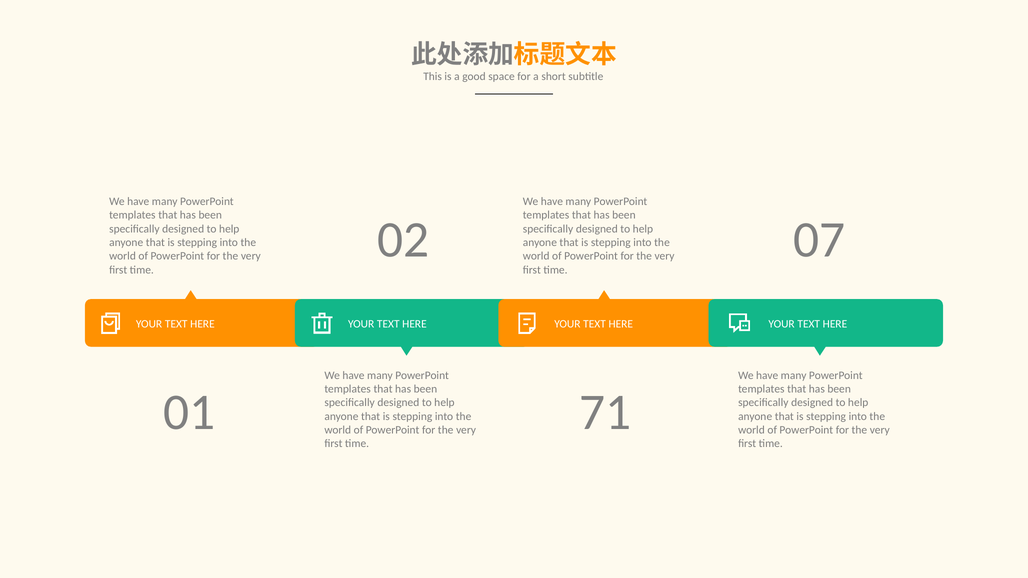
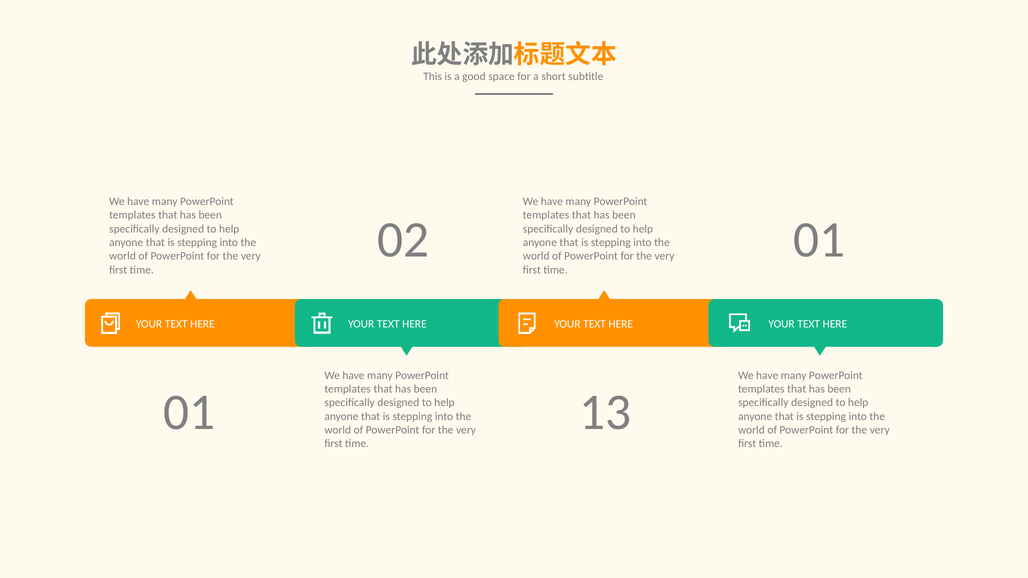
02 07: 07 -> 01
71: 71 -> 13
